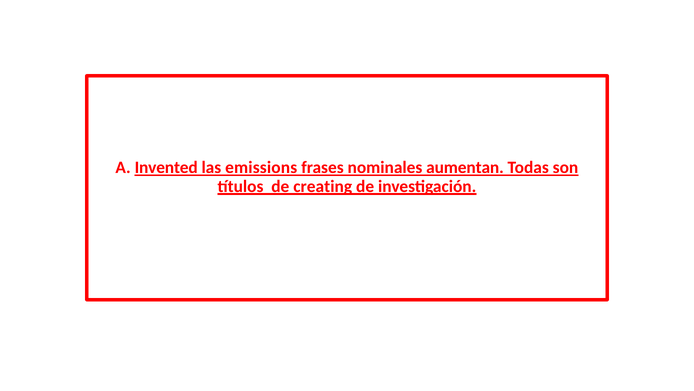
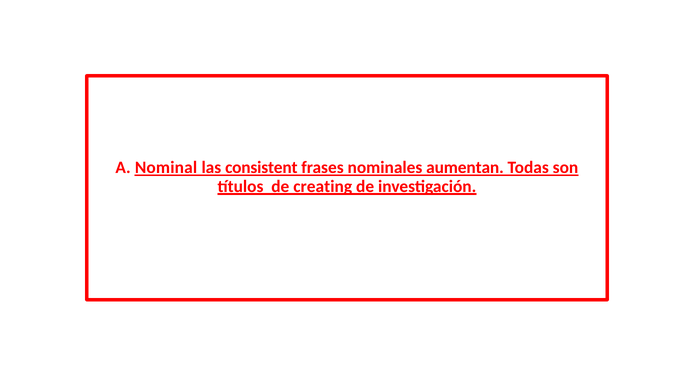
Invented: Invented -> Nominal
emissions: emissions -> consistent
